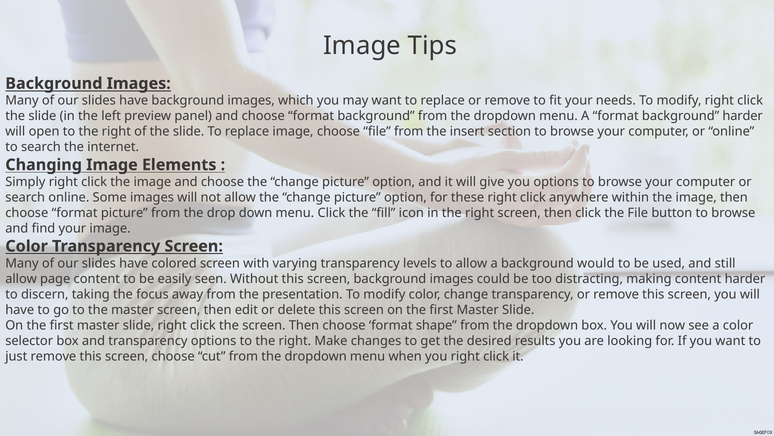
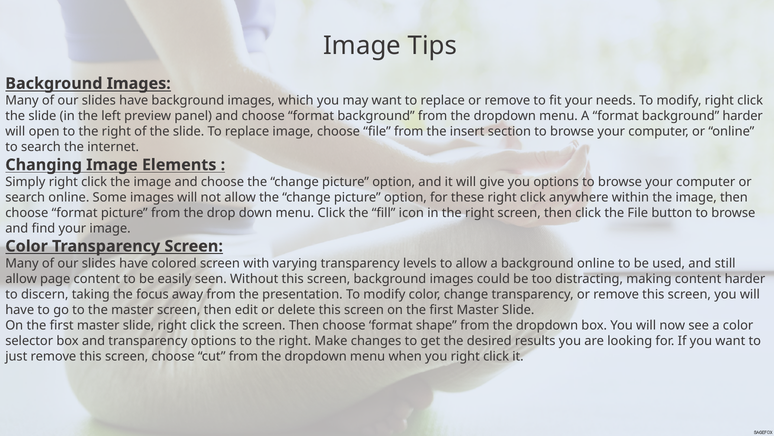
background would: would -> online
